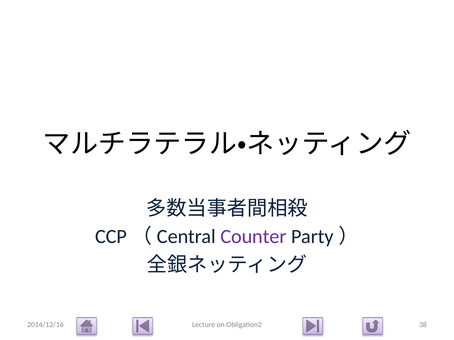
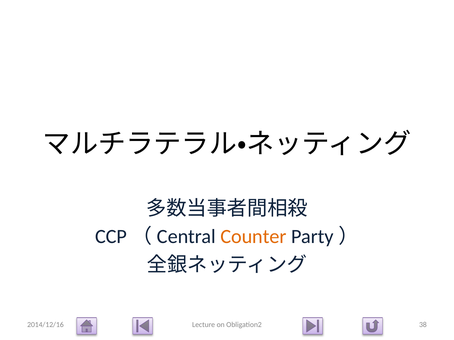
Counter colour: purple -> orange
